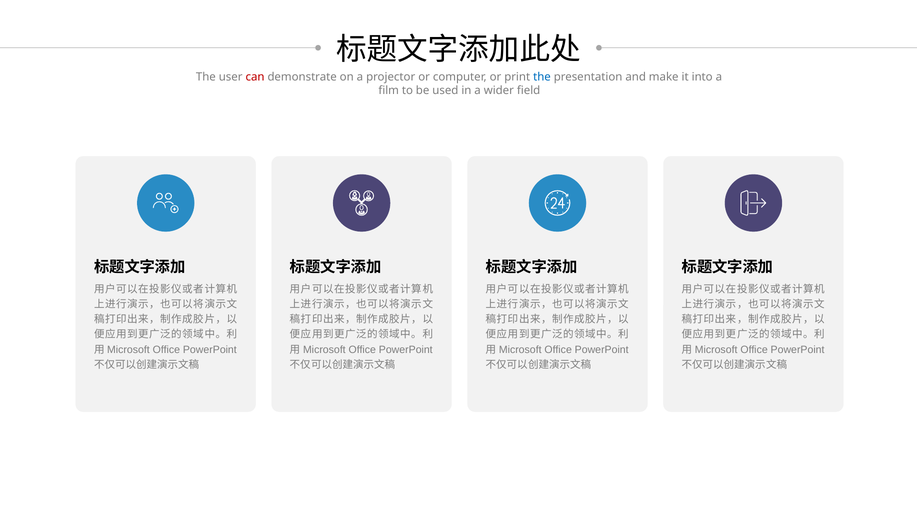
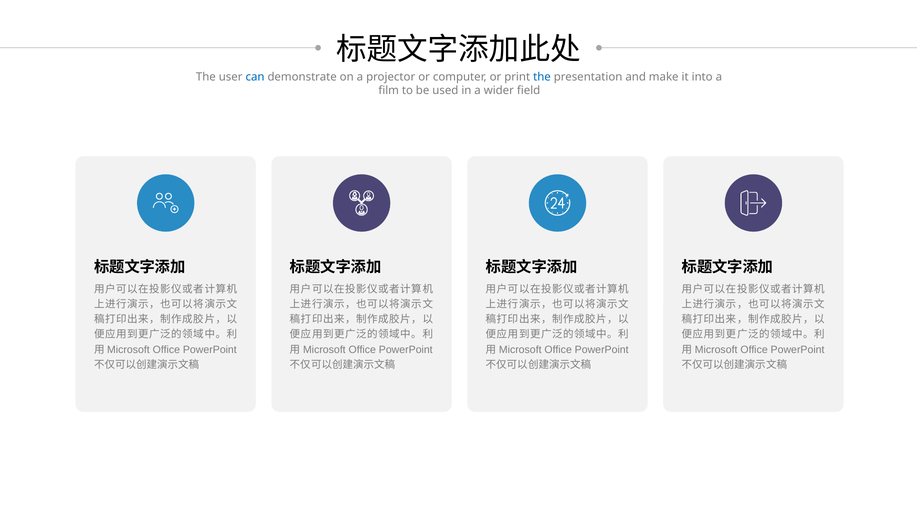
can colour: red -> blue
